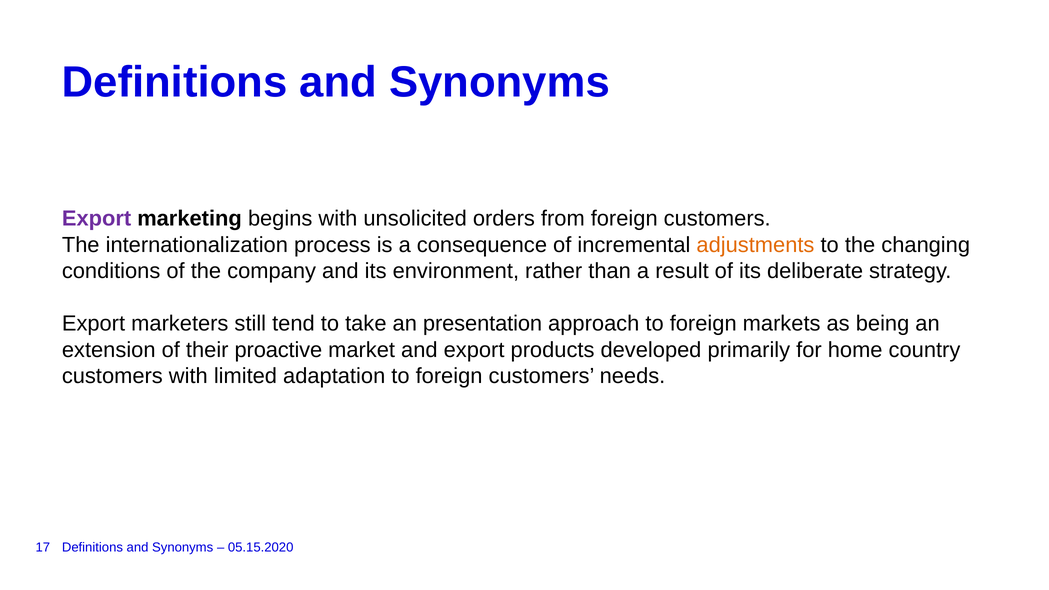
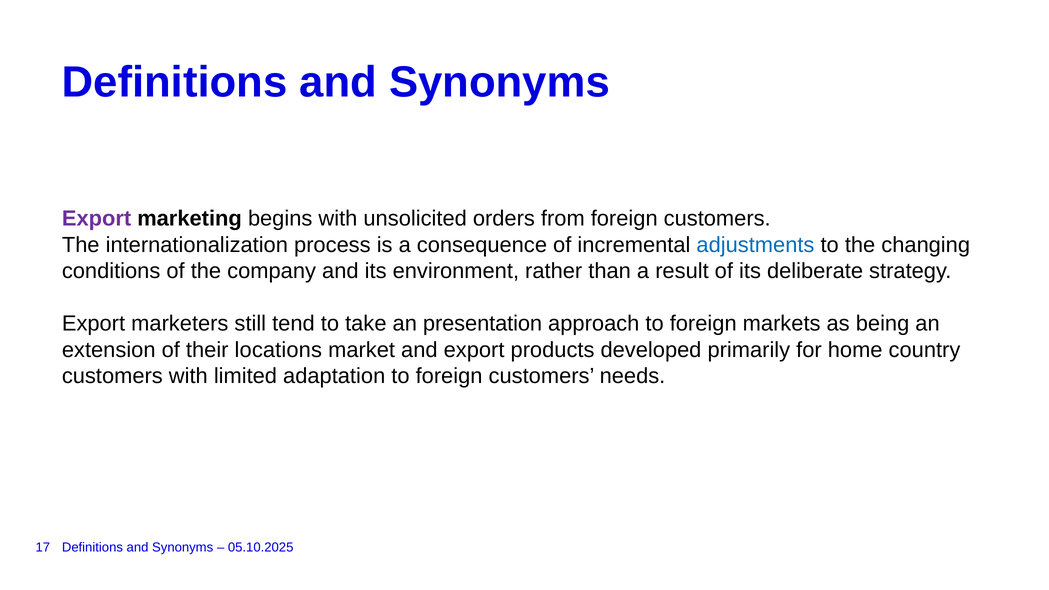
adjustments colour: orange -> blue
proactive: proactive -> locations
05.15.2020: 05.15.2020 -> 05.10.2025
